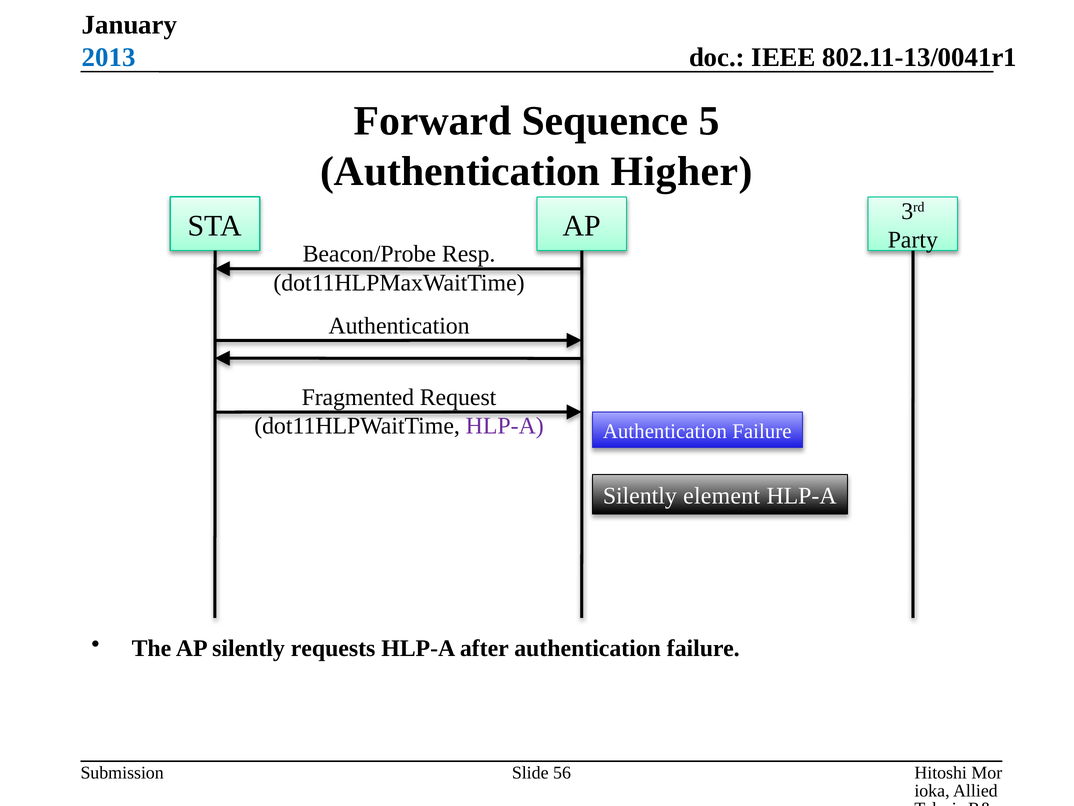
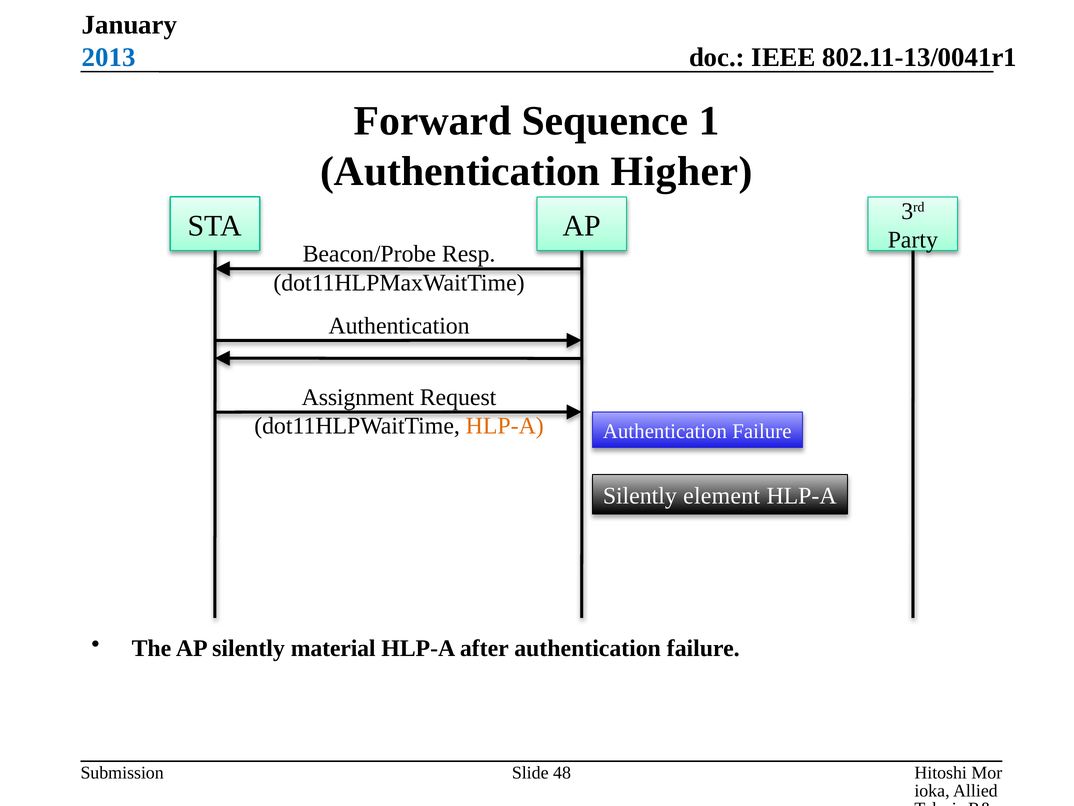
5: 5 -> 1
Fragmented: Fragmented -> Assignment
HLP-A at (505, 426) colour: purple -> orange
requests: requests -> material
56: 56 -> 48
